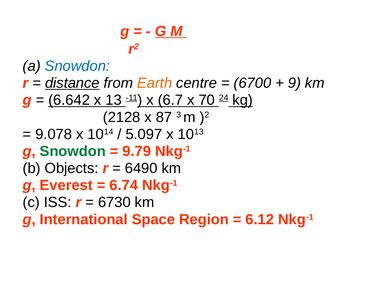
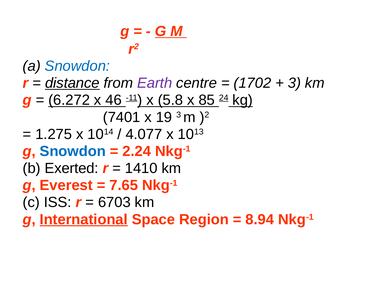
Earth colour: orange -> purple
6700: 6700 -> 1702
9 at (294, 83): 9 -> 3
6.642: 6.642 -> 6.272
13: 13 -> 46
6.7: 6.7 -> 5.8
70: 70 -> 85
2128: 2128 -> 7401
87: 87 -> 19
9.078: 9.078 -> 1.275
5.097: 5.097 -> 4.077
Snowdon at (73, 152) colour: green -> blue
9.79: 9.79 -> 2.24
Objects: Objects -> Exerted
6490: 6490 -> 1410
6.74: 6.74 -> 7.65
6730: 6730 -> 6703
International underline: none -> present
6.12: 6.12 -> 8.94
